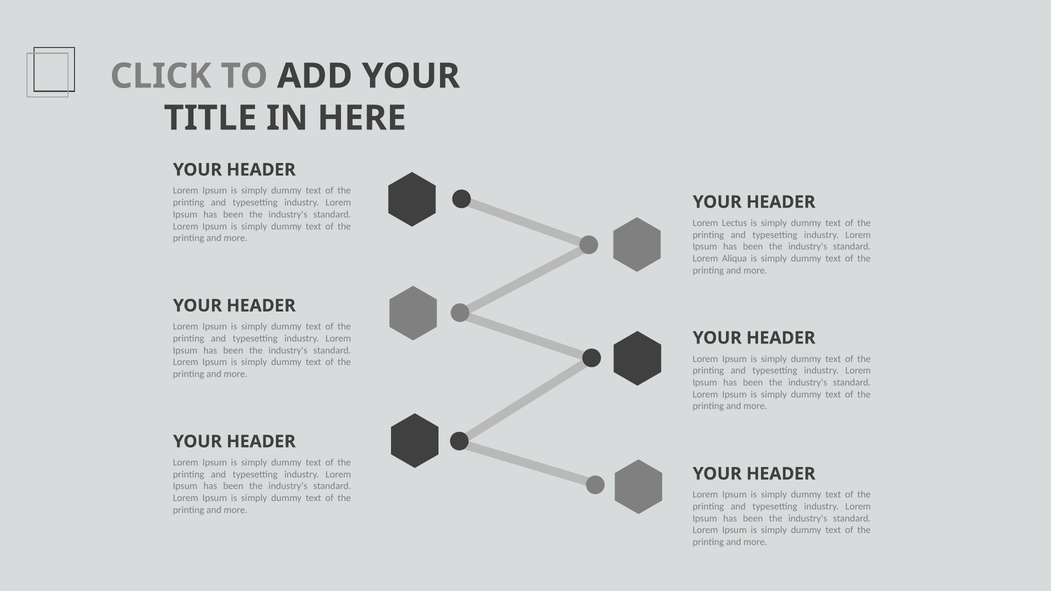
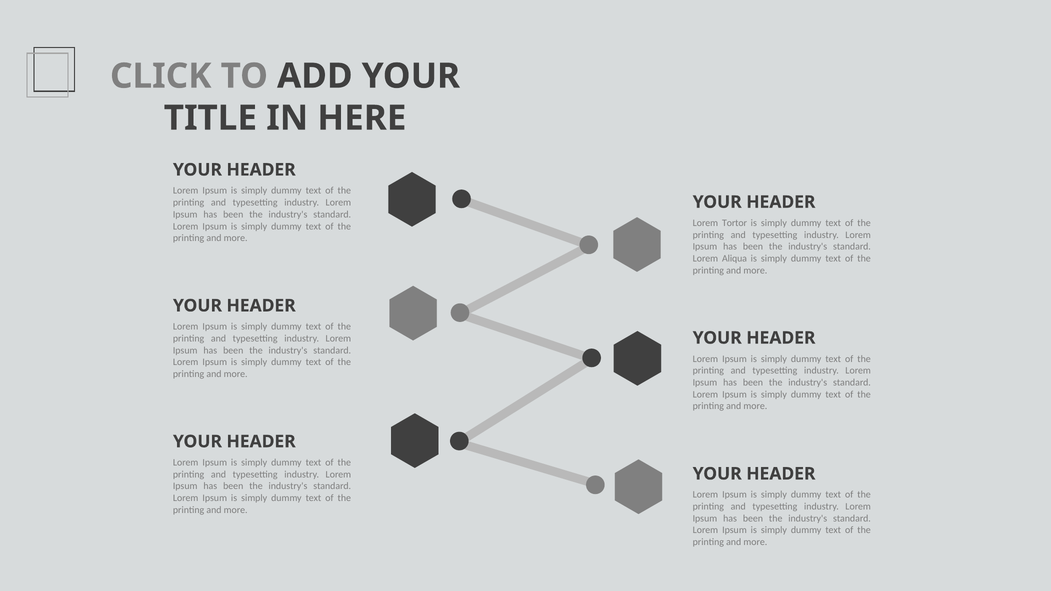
Lectus: Lectus -> Tortor
